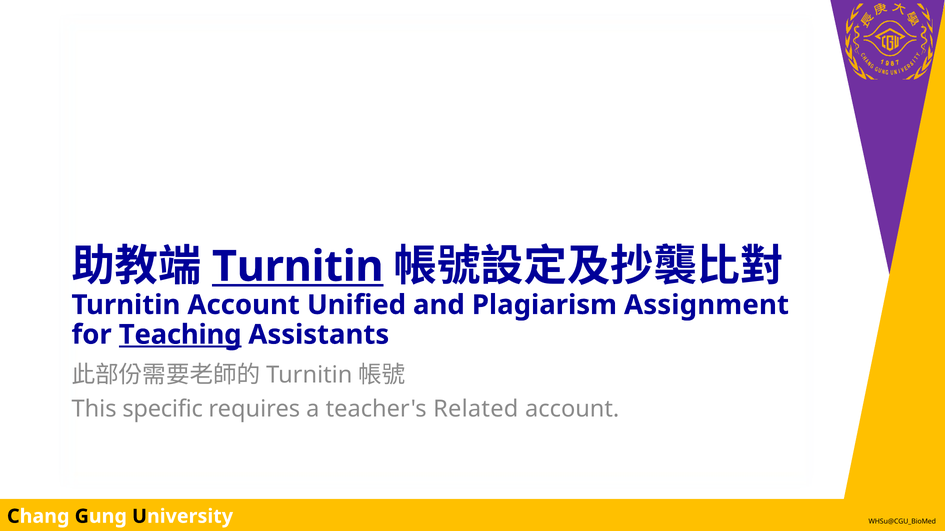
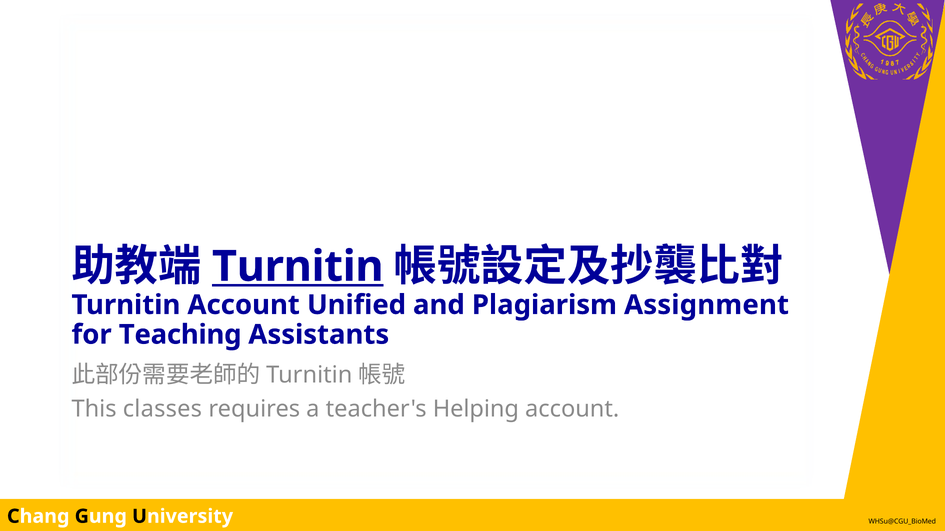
Teaching underline: present -> none
specific: specific -> classes
Related: Related -> Helping
